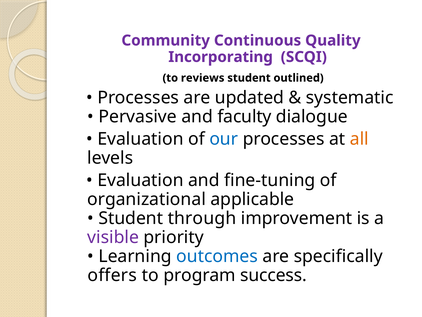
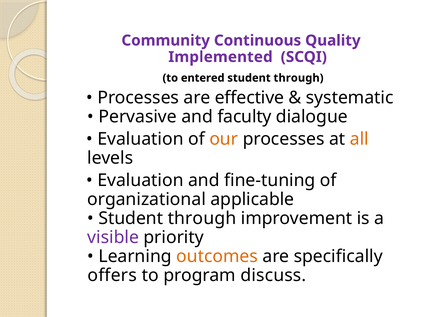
Incorporating: Incorporating -> Implemented
reviews: reviews -> entered
outlined at (299, 78): outlined -> through
updated: updated -> effective
our colour: blue -> orange
outcomes colour: blue -> orange
success: success -> discuss
